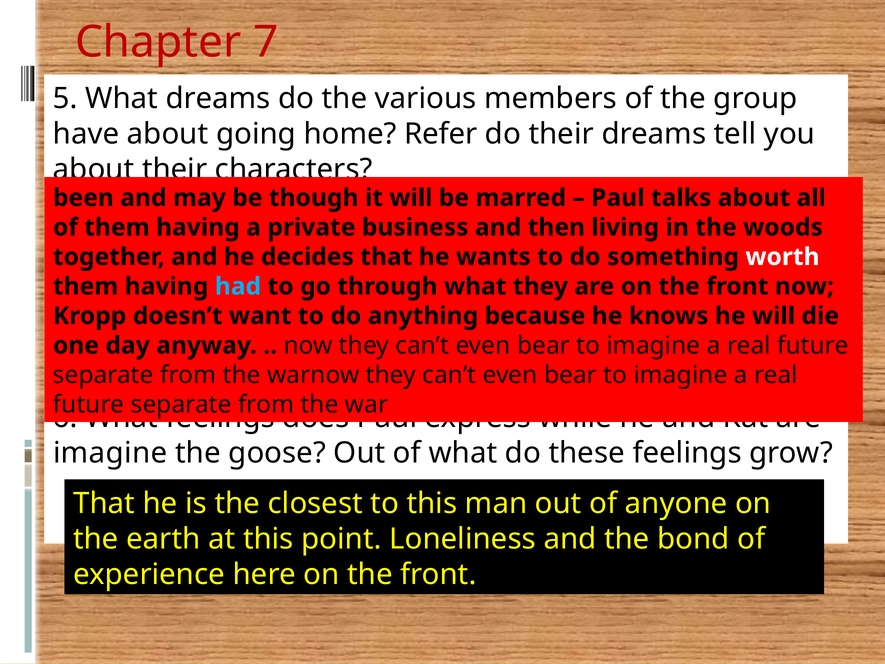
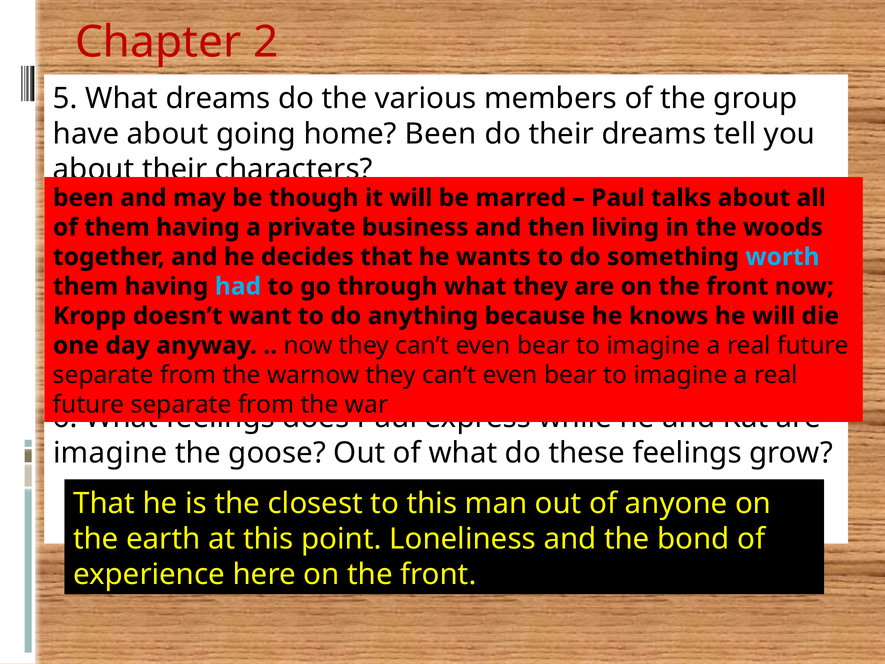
7: 7 -> 2
home Refer: Refer -> Been
worth colour: white -> light blue
